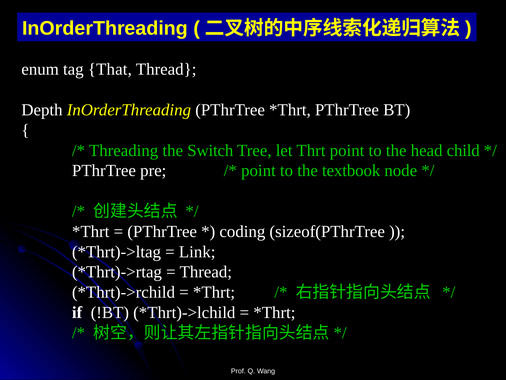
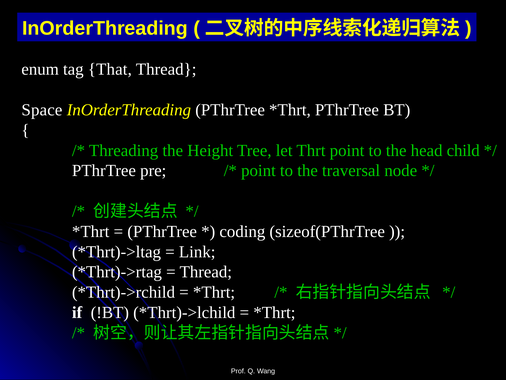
Depth: Depth -> Space
Switch: Switch -> Height
textbook: textbook -> traversal
